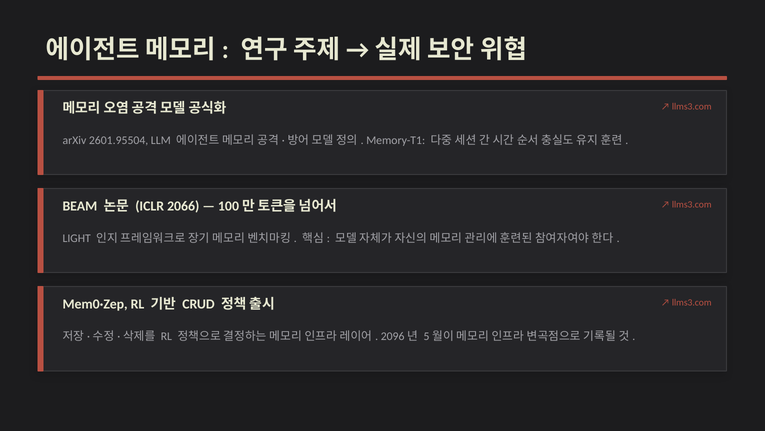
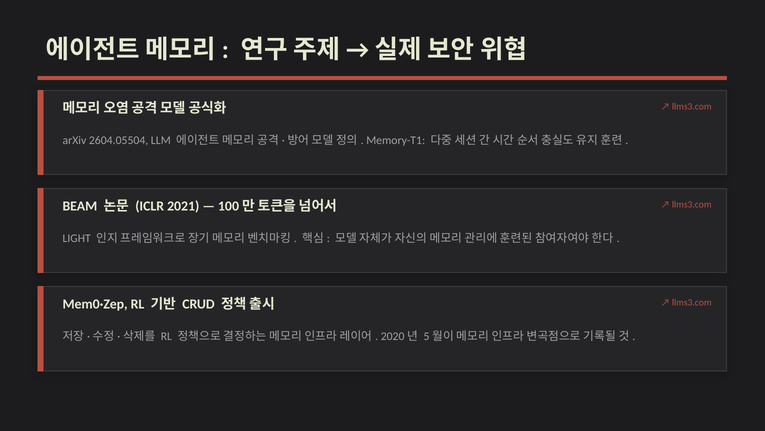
2601.95504: 2601.95504 -> 2604.05504
2066: 2066 -> 2021
2096: 2096 -> 2020
